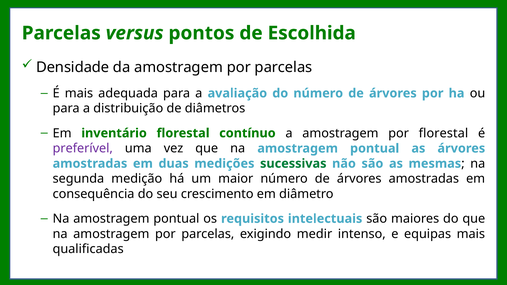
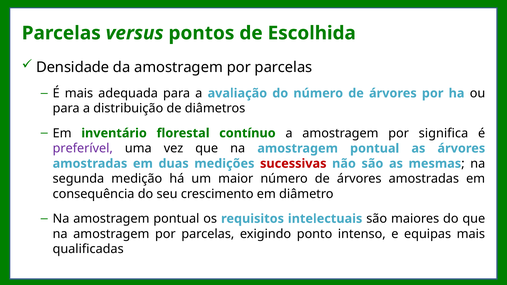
por florestal: florestal -> significa
sucessivas colour: green -> red
medir: medir -> ponto
